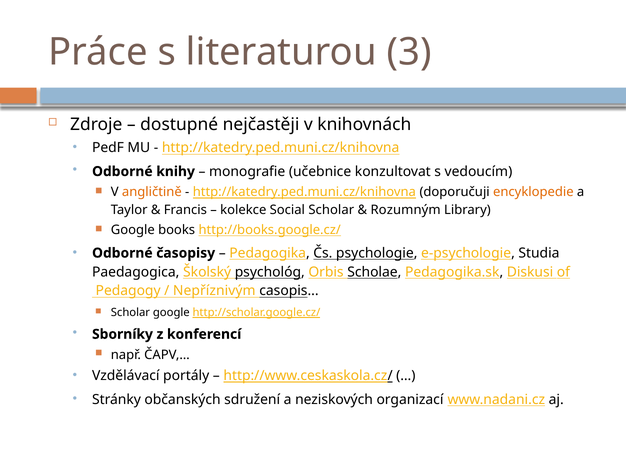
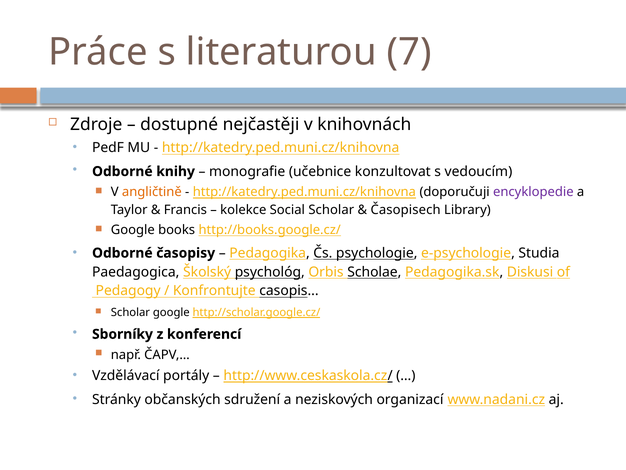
3: 3 -> 7
encyklopedie colour: orange -> purple
Rozumným: Rozumným -> Časopisech
Nepříznivým: Nepříznivým -> Konfrontujte
